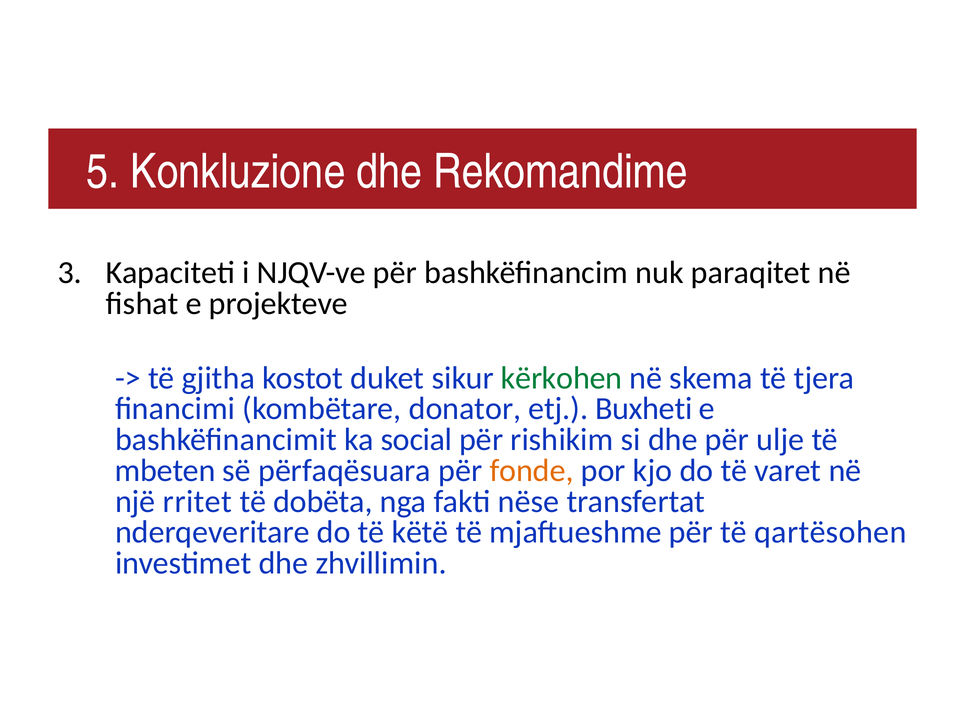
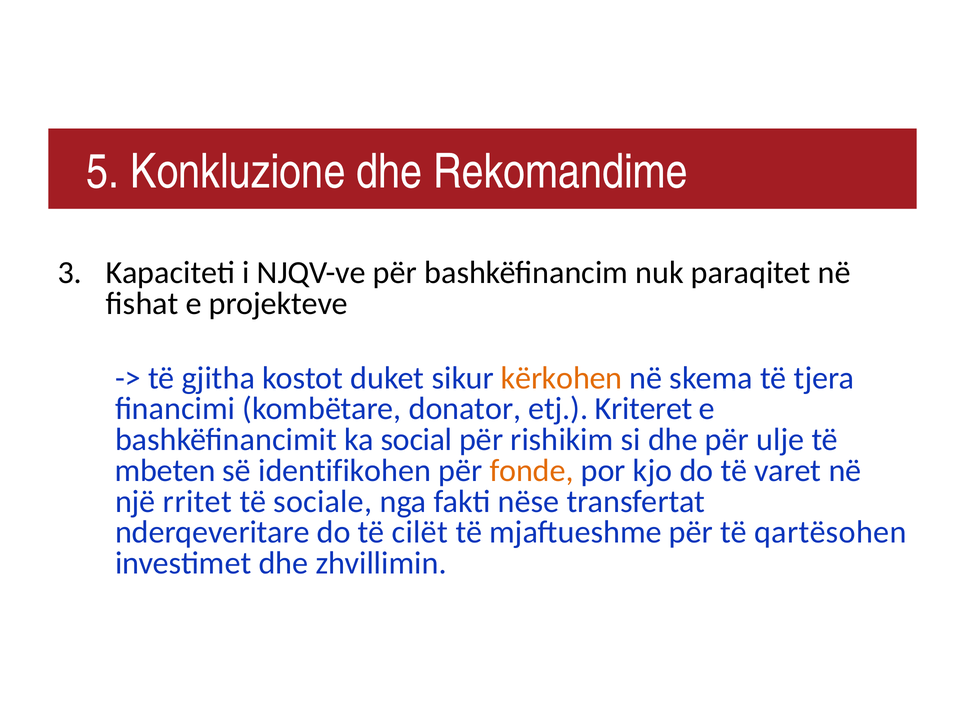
kërkohen colour: green -> orange
Buxheti: Buxheti -> Kriteret
përfaqësuara: përfaqësuara -> identifikohen
dobëta: dobëta -> sociale
këtë: këtë -> cilët
